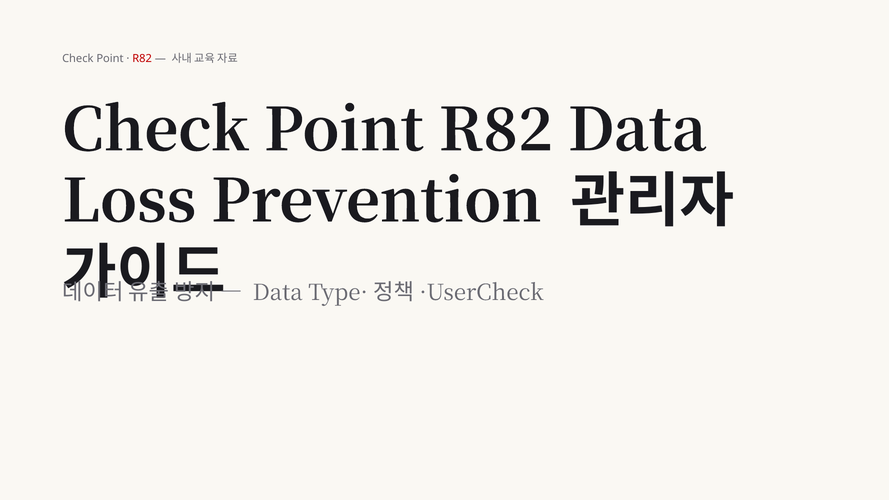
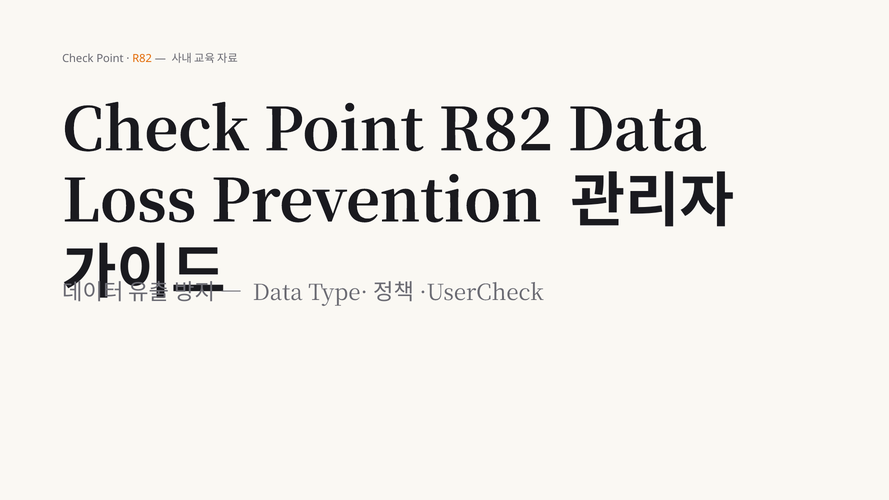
R82 at (142, 59) colour: red -> orange
